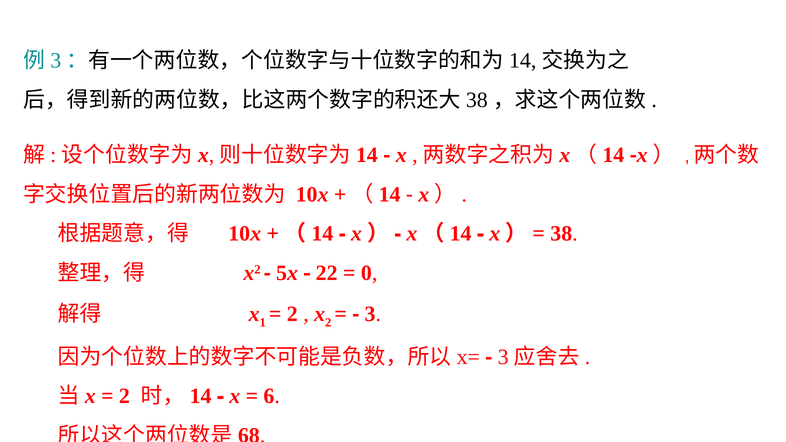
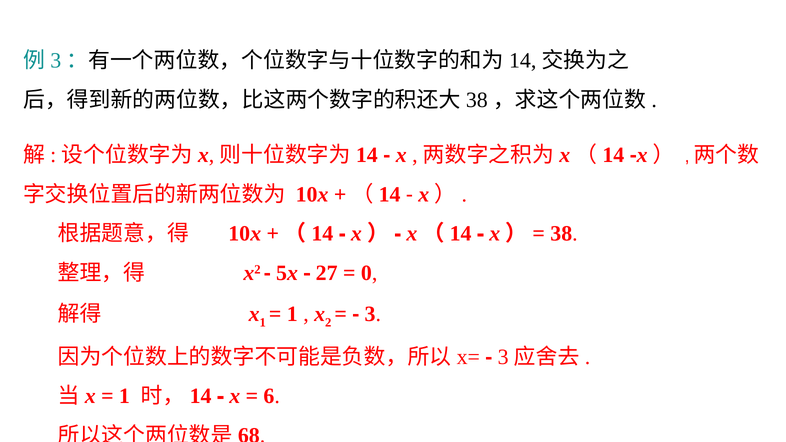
22: 22 -> 27
2 at (292, 314): 2 -> 1
2 at (124, 396): 2 -> 1
